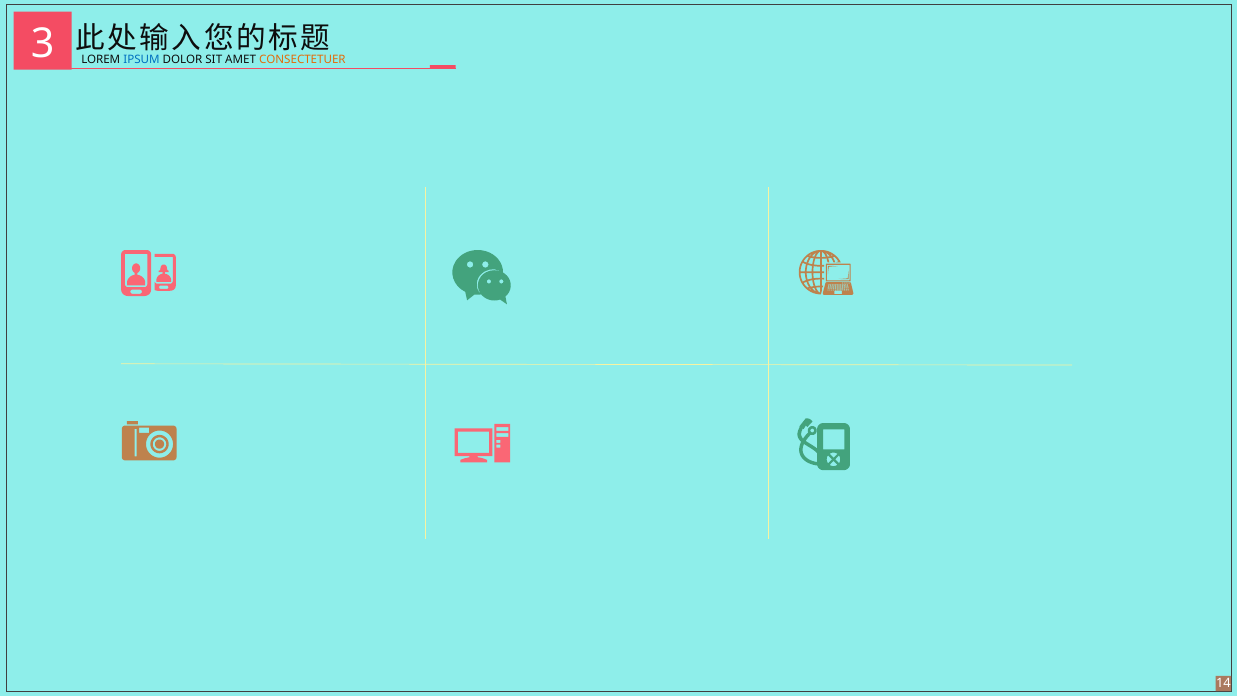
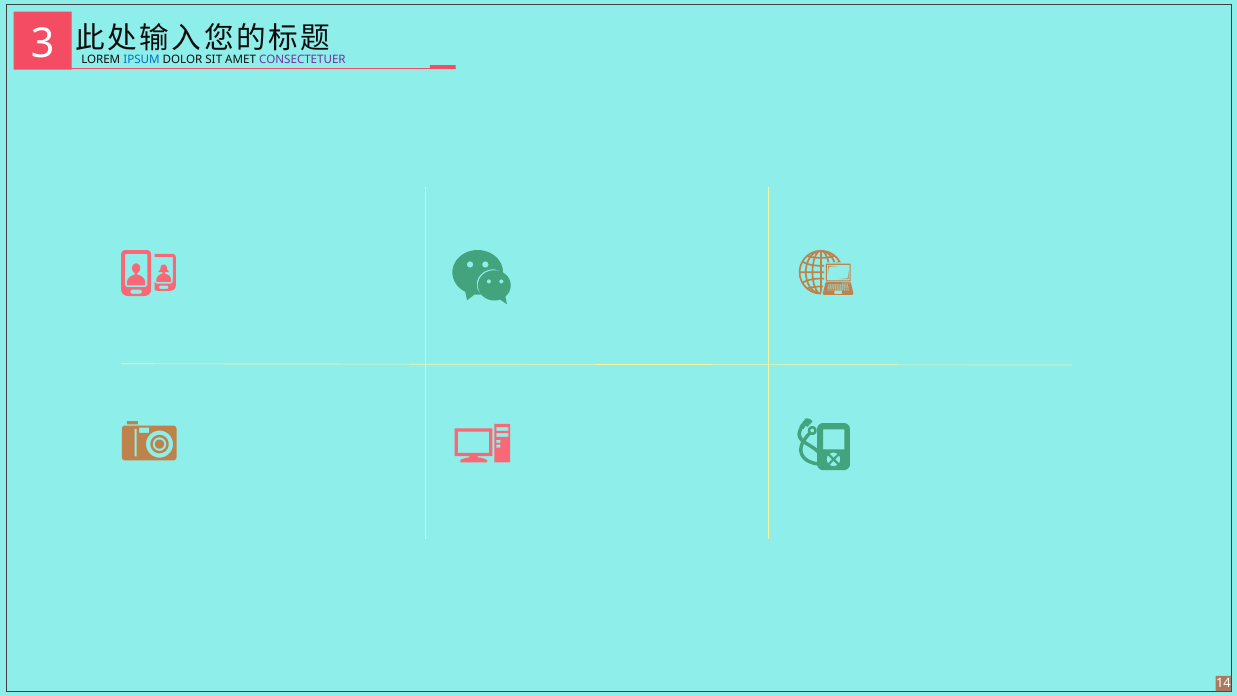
CONSECTETUER colour: orange -> purple
